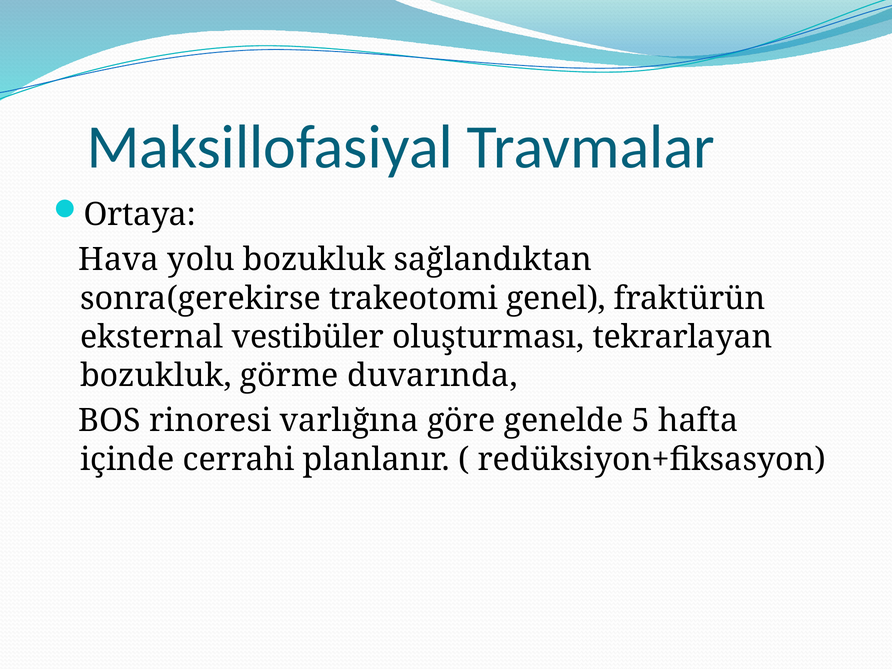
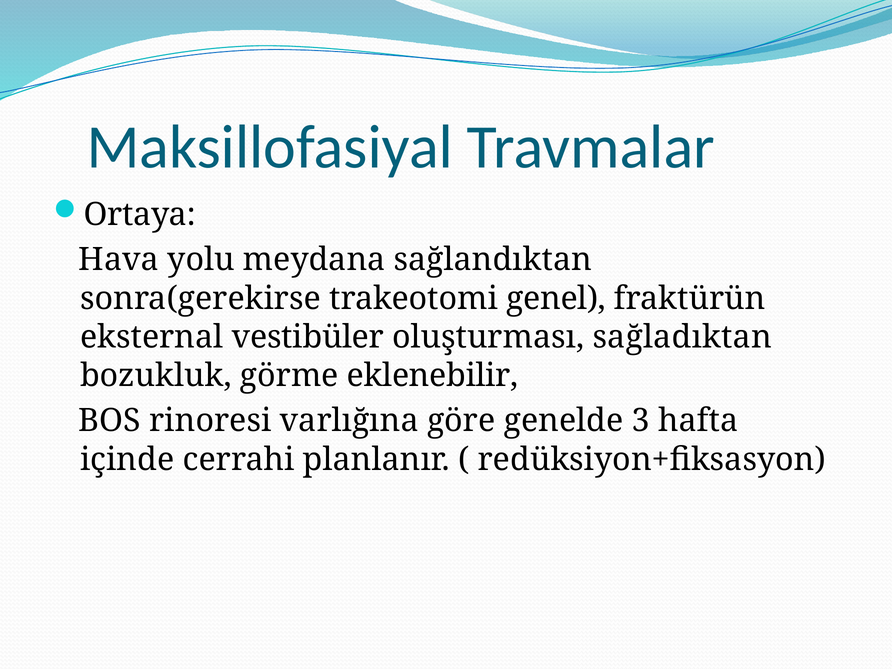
yolu bozukluk: bozukluk -> meydana
tekrarlayan: tekrarlayan -> sağladıktan
duvarında: duvarında -> eklenebilir
5: 5 -> 3
